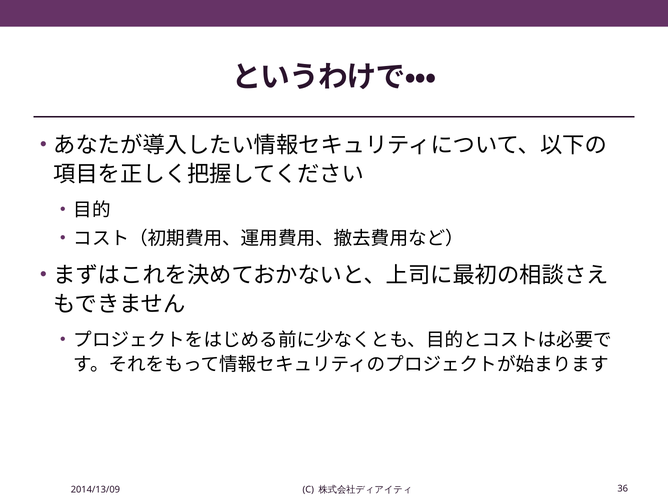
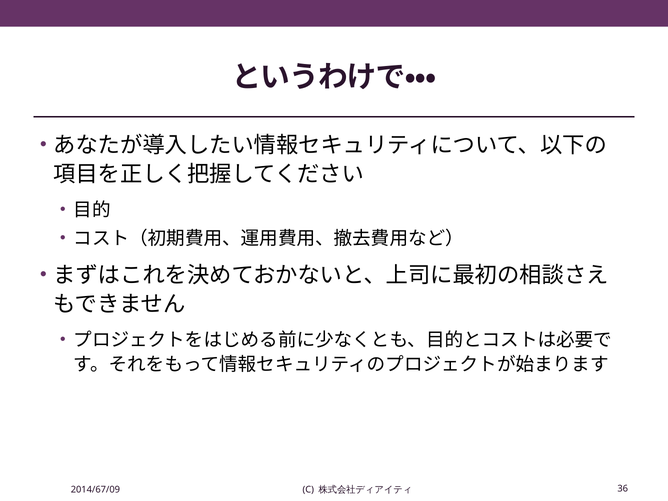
2014/13/09: 2014/13/09 -> 2014/67/09
